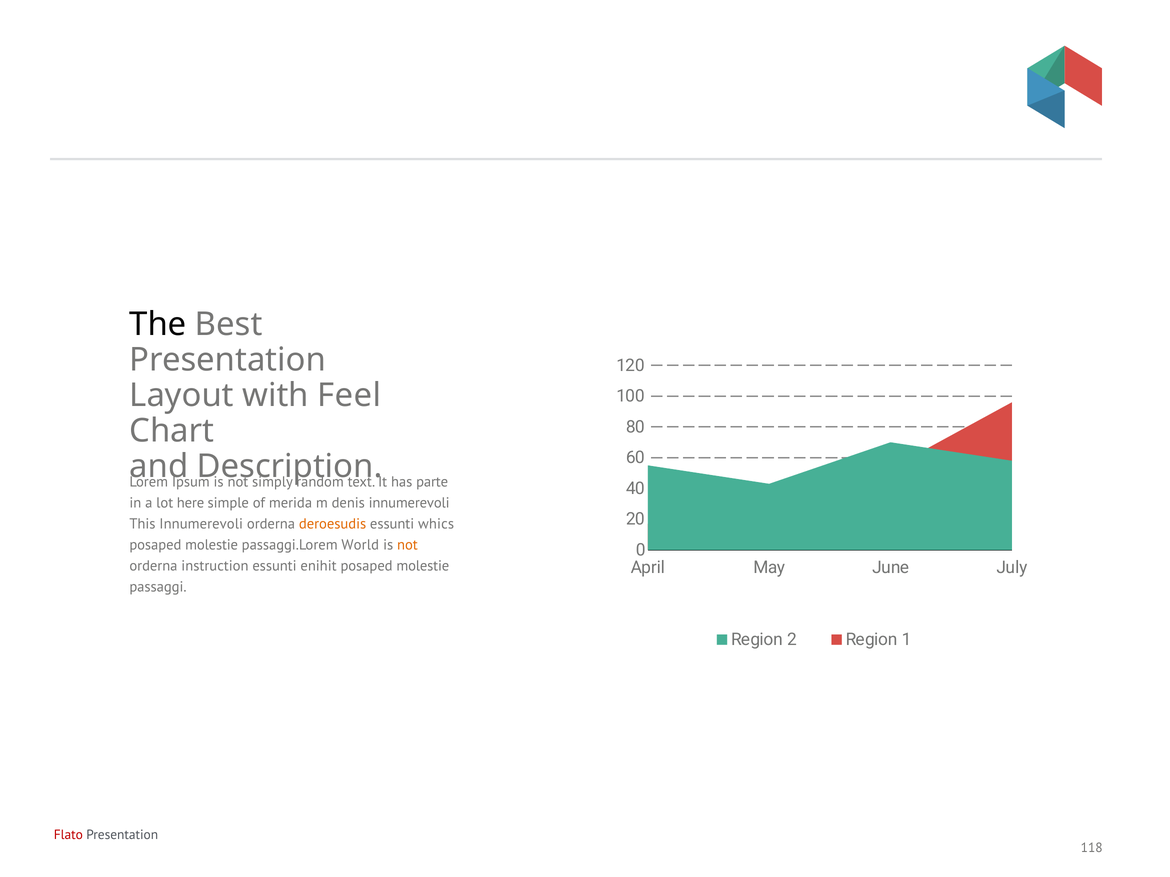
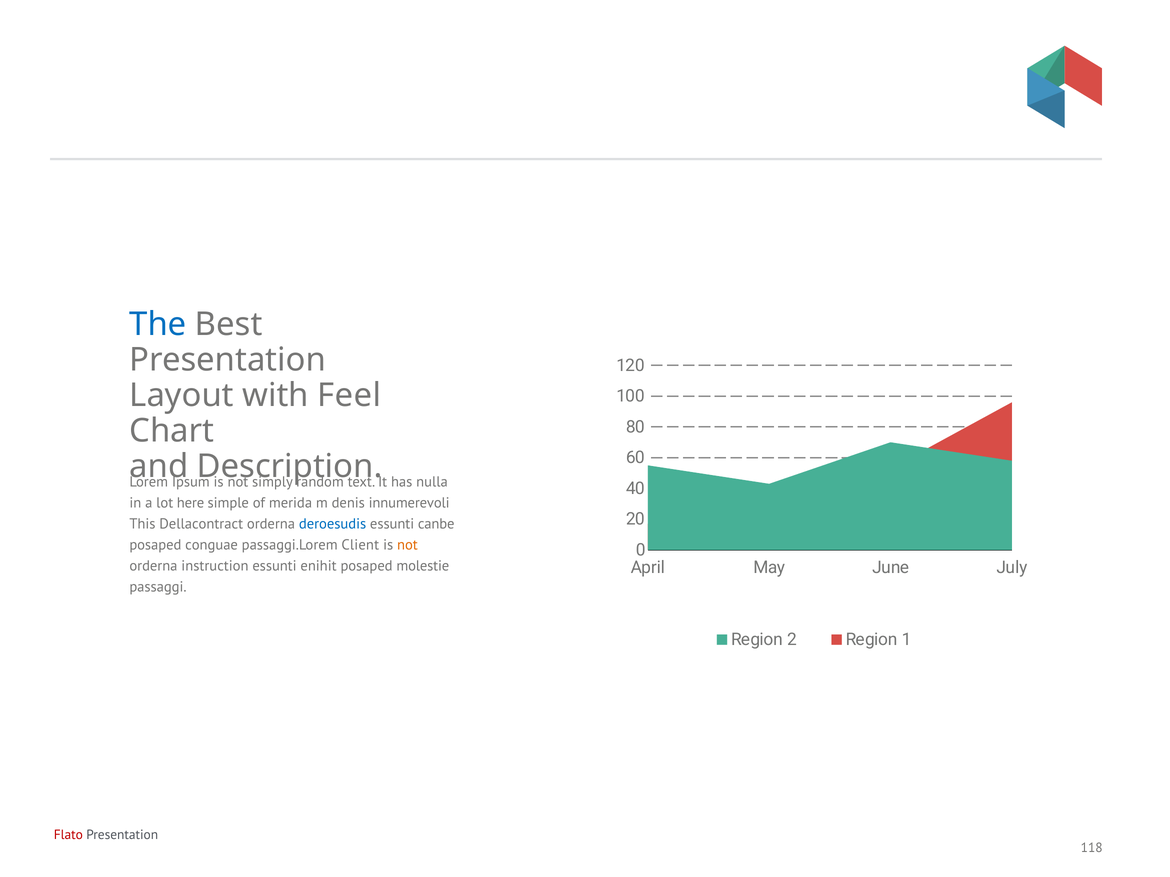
The colour: black -> blue
parte: parte -> nulla
This Innumerevoli: Innumerevoli -> Dellacontract
deroesudis colour: orange -> blue
whics: whics -> canbe
molestie at (212, 545): molestie -> conguae
World: World -> Client
